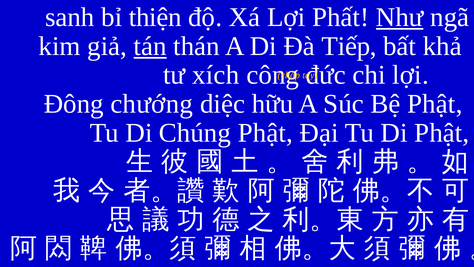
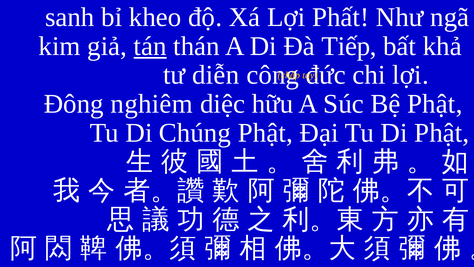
thiện: thiện -> kheo
Như underline: present -> none
xích: xích -> diễn
chướng: chướng -> nghiêm
